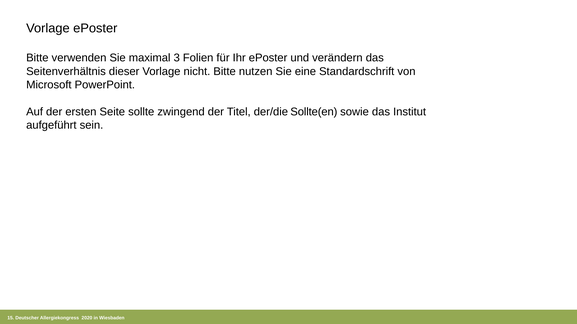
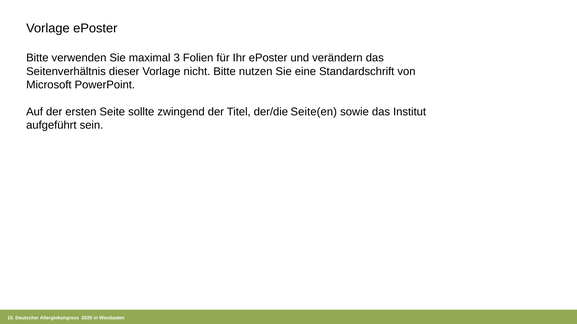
Sollte(en: Sollte(en -> Seite(en
